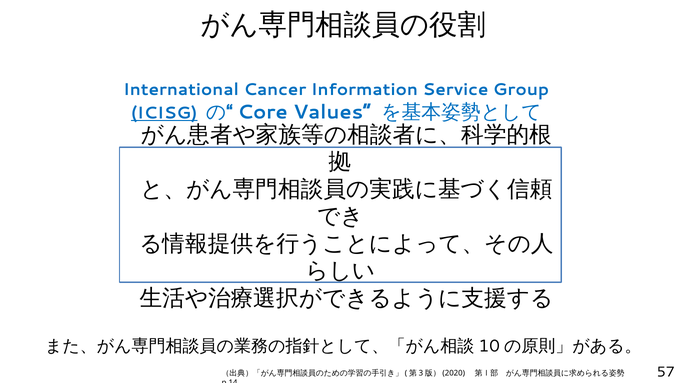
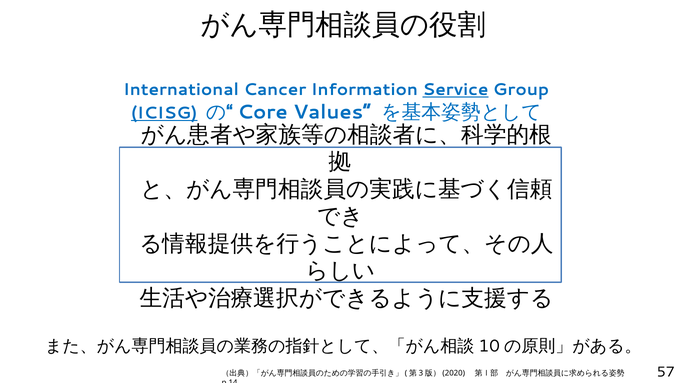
Service underline: none -> present
